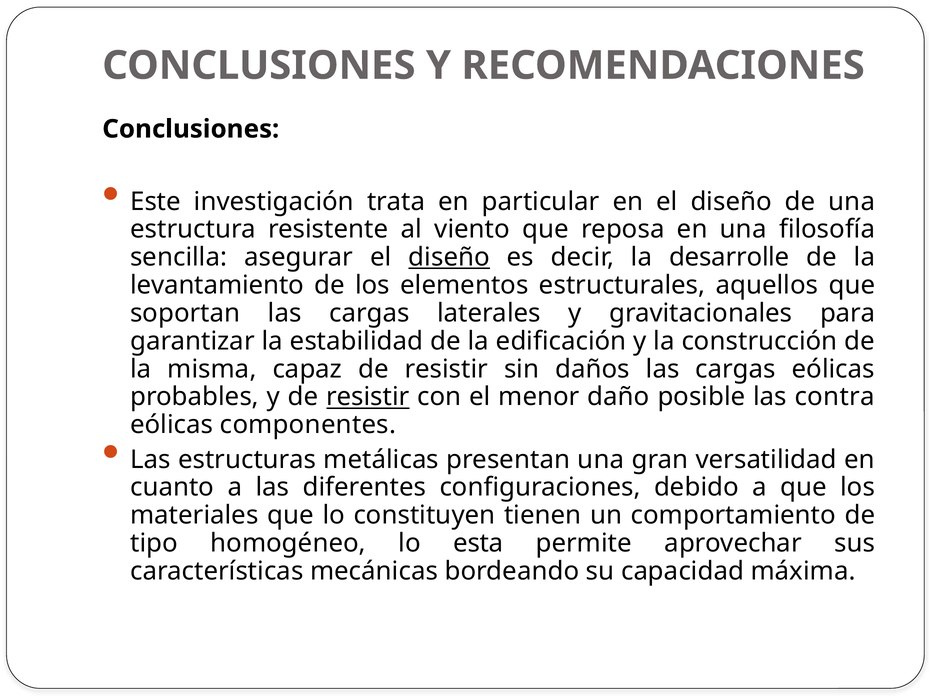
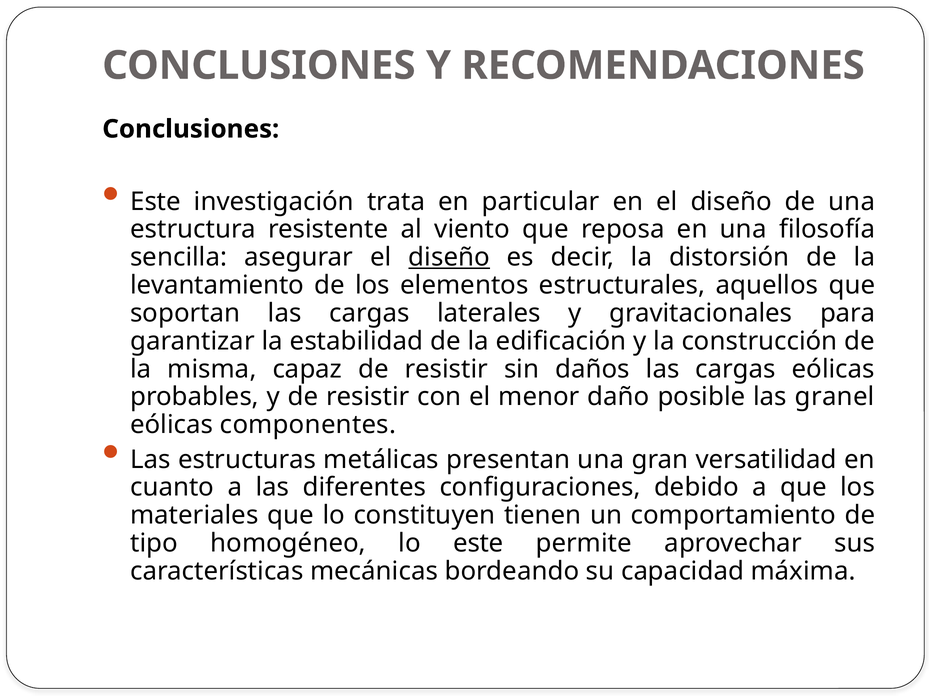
desarrolle: desarrolle -> distorsión
resistir at (368, 397) underline: present -> none
contra: contra -> granel
lo esta: esta -> este
